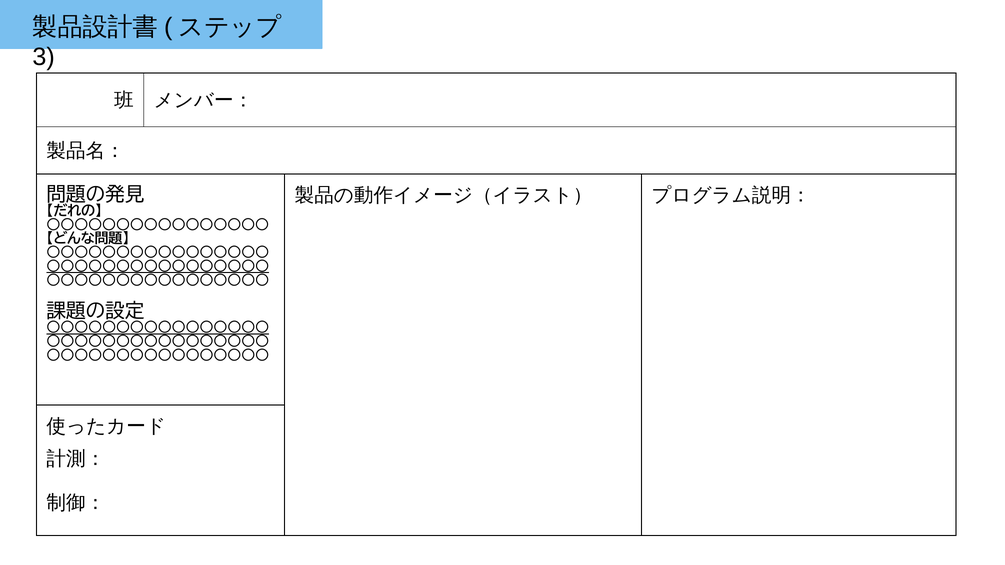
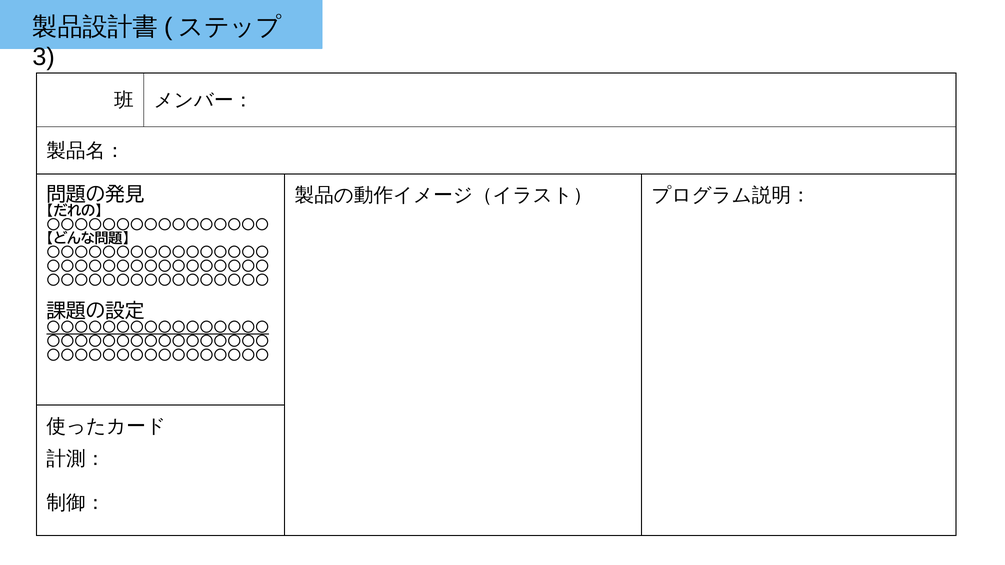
〇〇〇〇〇〇〇〇〇〇〇〇〇〇〇〇 at (158, 267) underline: present -> none
